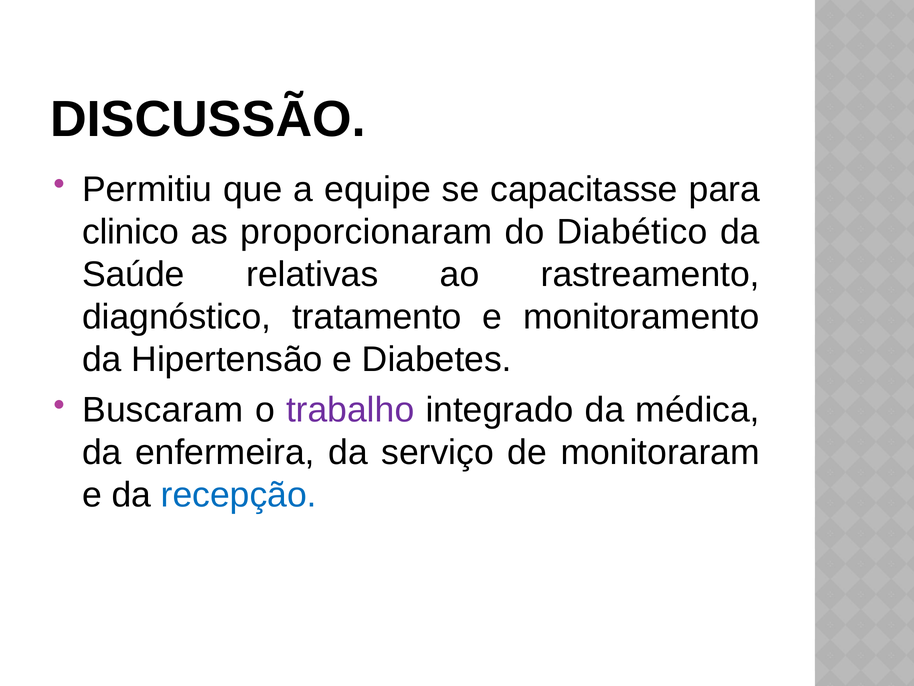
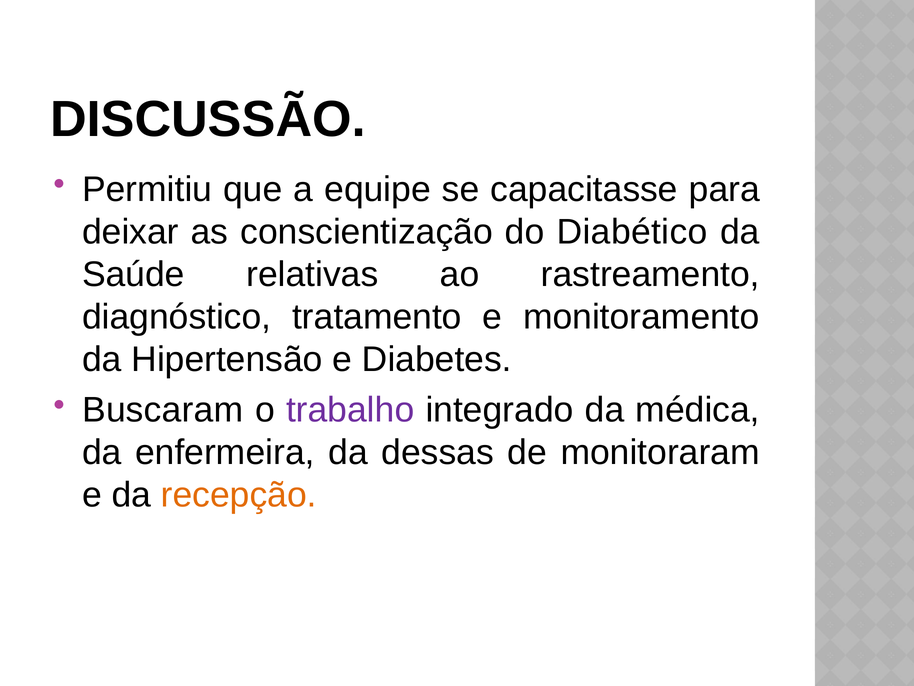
clinico: clinico -> deixar
proporcionaram: proporcionaram -> conscientização
serviço: serviço -> dessas
recepção colour: blue -> orange
